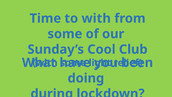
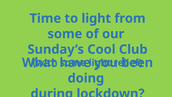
to with: with -> light
